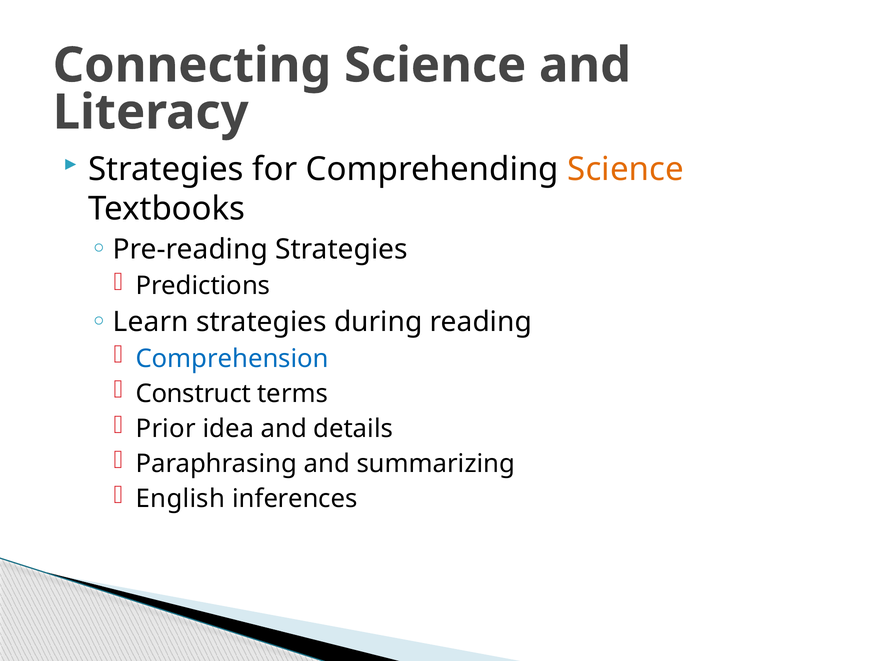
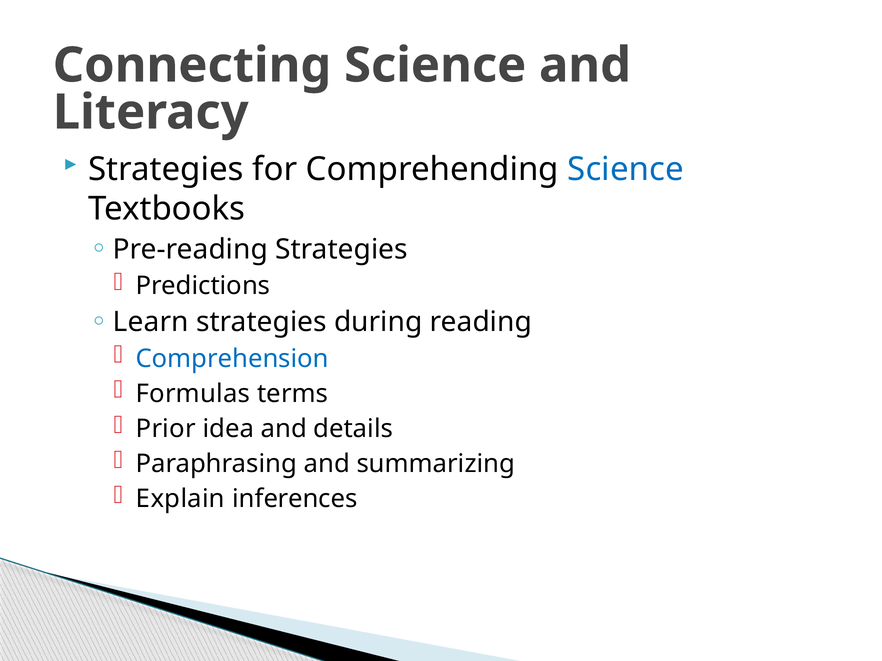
Science at (626, 169) colour: orange -> blue
Construct: Construct -> Formulas
English: English -> Explain
